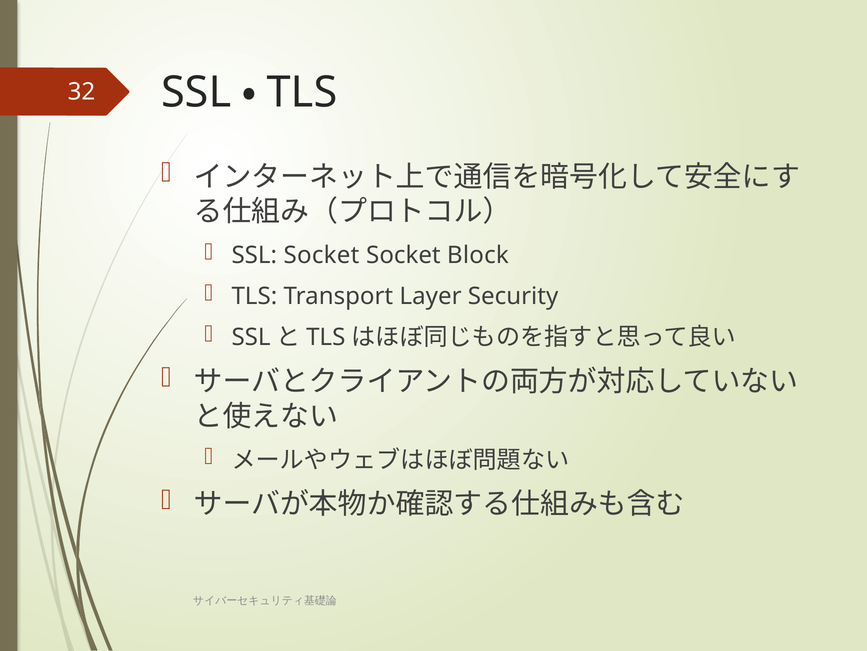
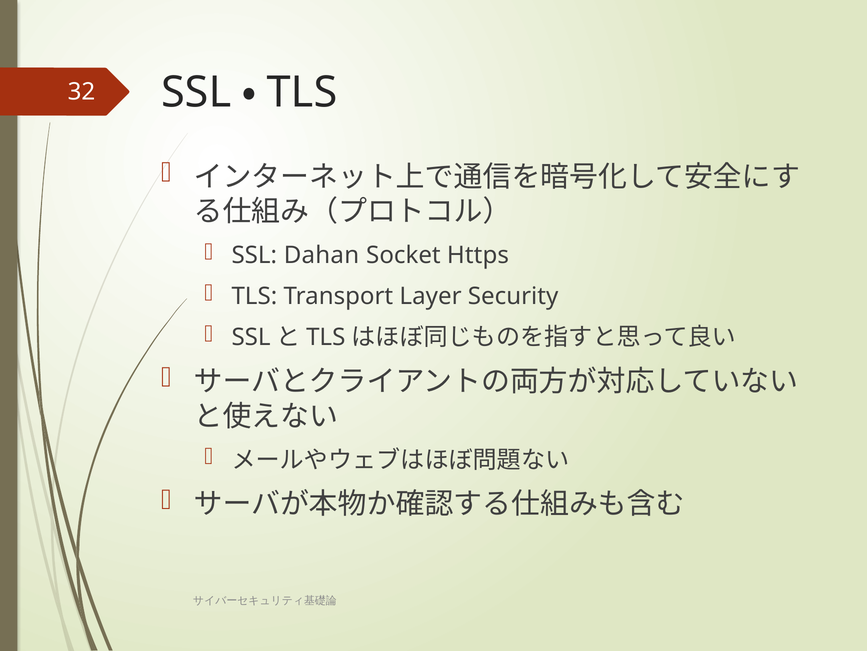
SSL Socket: Socket -> Dahan
Block: Block -> Https
